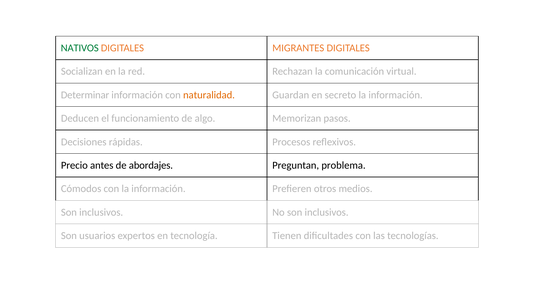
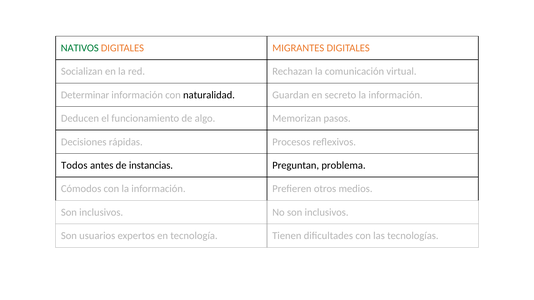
naturalidad colour: orange -> black
Precio: Precio -> Todos
abordajes: abordajes -> instancias
